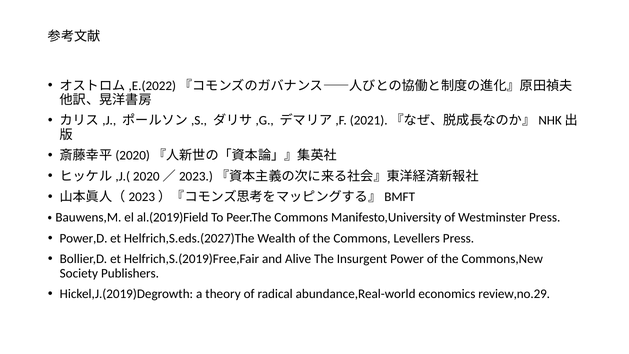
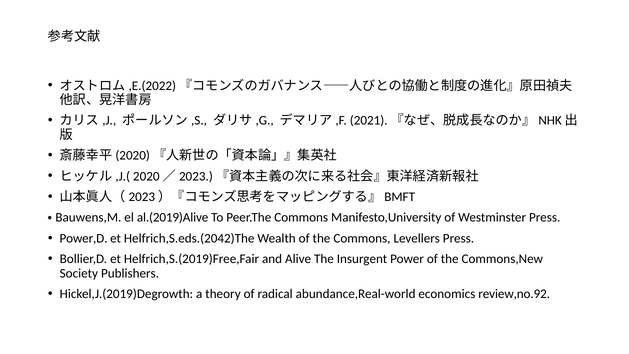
al.(2019)Field: al.(2019)Field -> al.(2019)Alive
Helfrich,S.eds.(2027)The: Helfrich,S.eds.(2027)The -> Helfrich,S.eds.(2042)The
review,no.29: review,no.29 -> review,no.92
